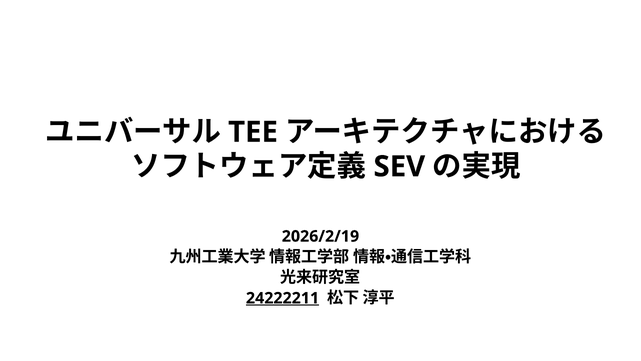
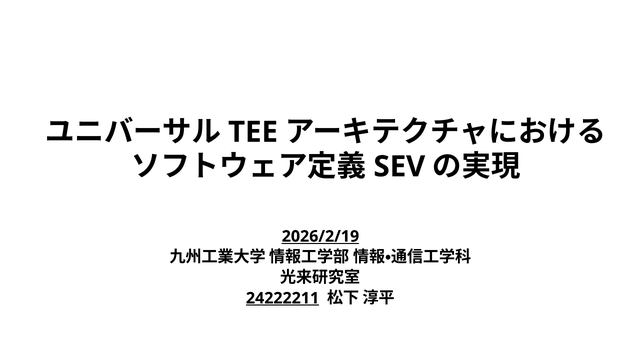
2026/2/19 underline: none -> present
